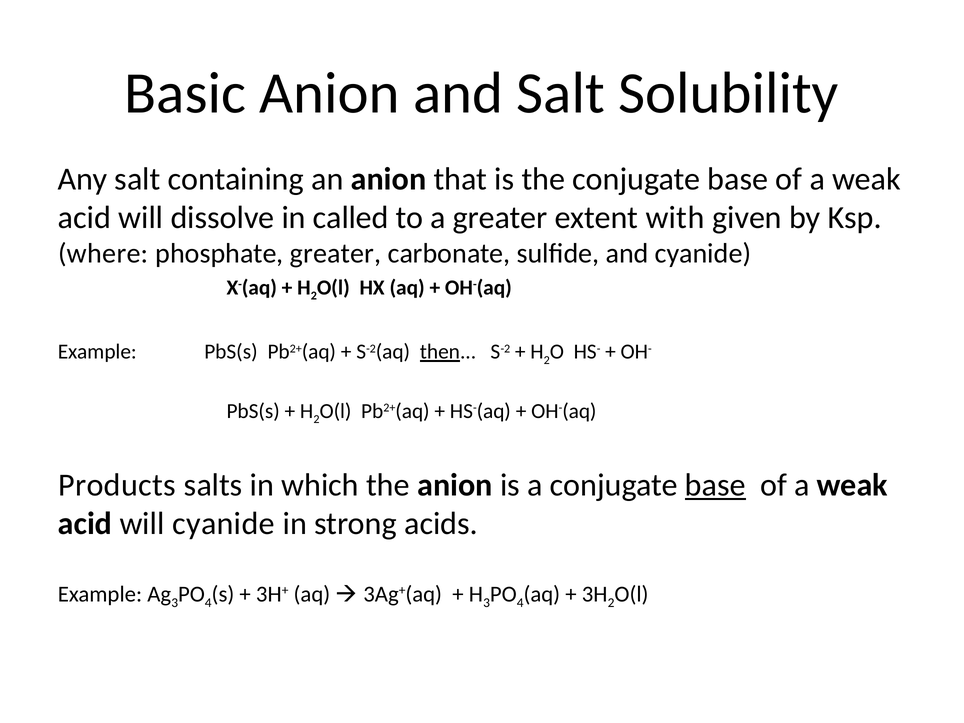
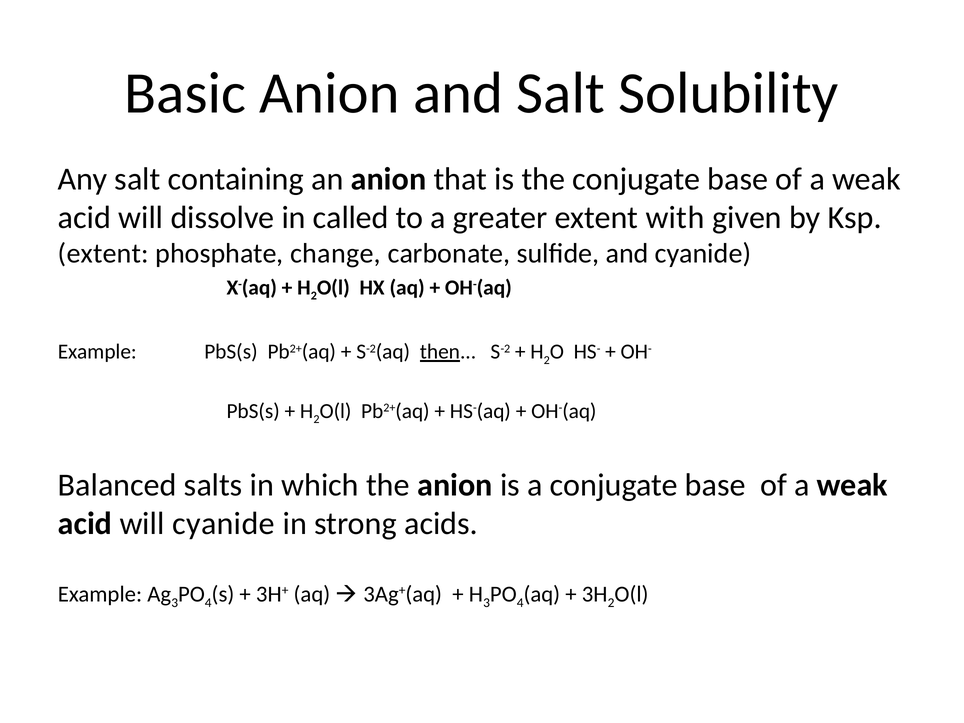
where at (103, 253): where -> extent
phosphate greater: greater -> change
Products: Products -> Balanced
base at (715, 485) underline: present -> none
